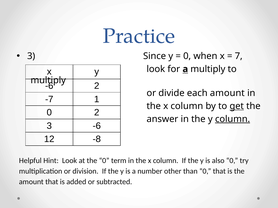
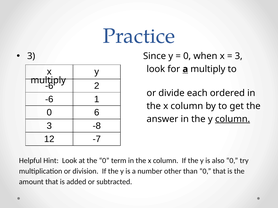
7 at (239, 56): 7 -> 3
each amount: amount -> ordered
-7 at (49, 99): -7 -> -6
get underline: present -> none
0 2: 2 -> 6
3 -6: -6 -> -8
-8: -8 -> -7
